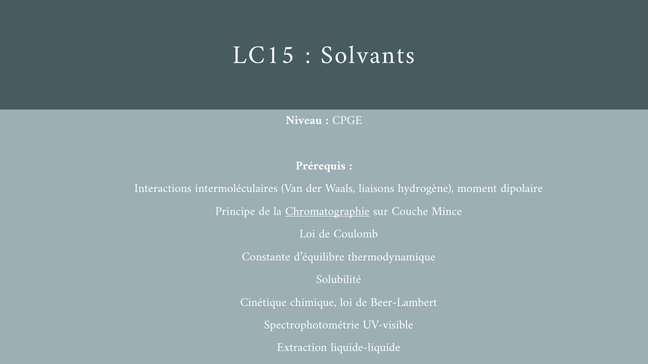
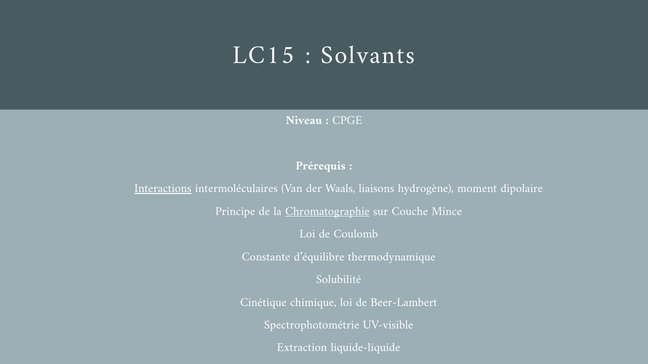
Interactions underline: none -> present
